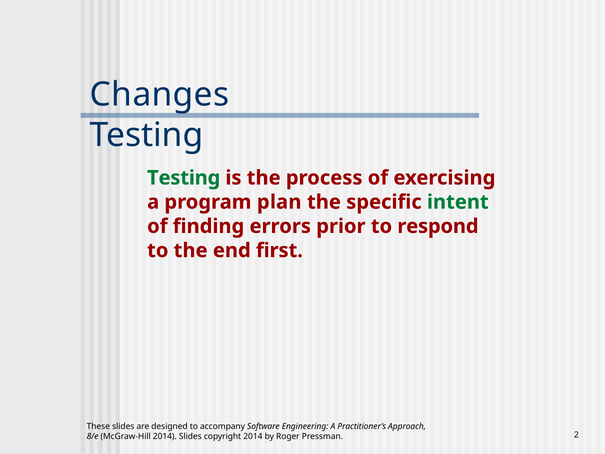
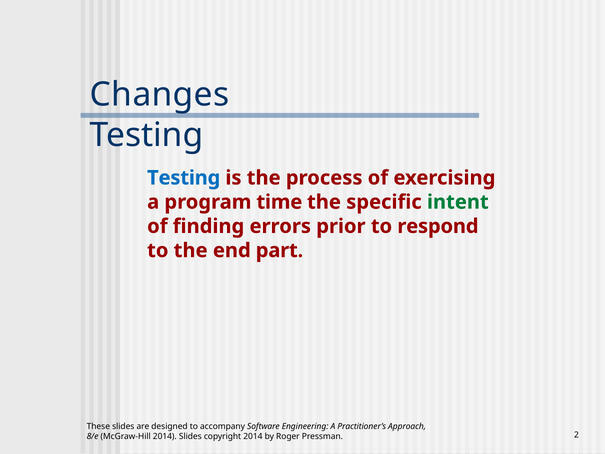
Testing at (184, 178) colour: green -> blue
plan: plan -> time
first: first -> part
